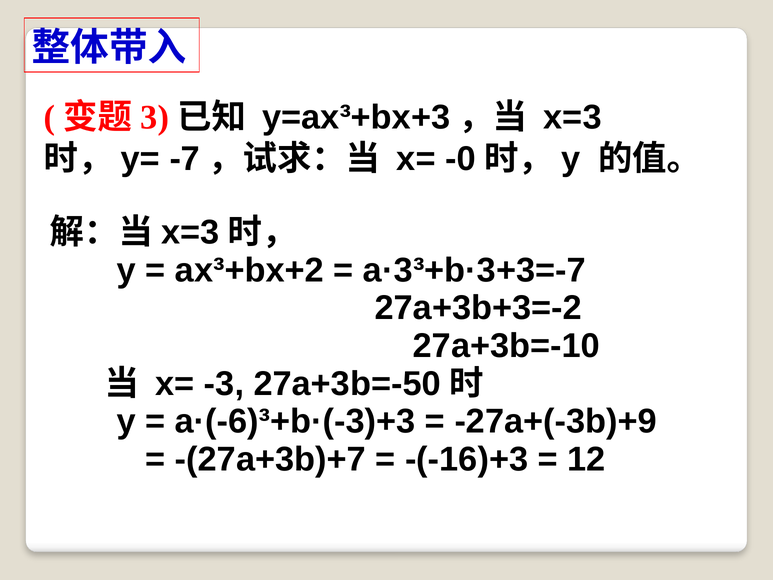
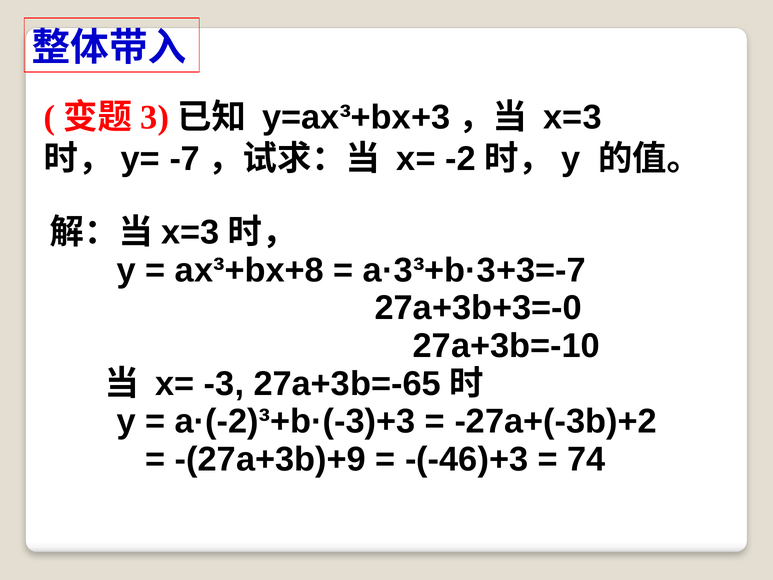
-0: -0 -> -2
ax³+bx+2: ax³+bx+2 -> ax³+bx+8
27a+3b+3=-2: 27a+3b+3=-2 -> 27a+3b+3=-0
27a+3b=-50: 27a+3b=-50 -> 27a+3b=-65
a·(-6)³+b·(-3)+3: a·(-6)³+b·(-3)+3 -> a·(-2)³+b·(-3)+3
-27a+(-3b)+9: -27a+(-3b)+9 -> -27a+(-3b)+2
-(27a+3b)+7: -(27a+3b)+7 -> -(27a+3b)+9
-(-16)+3: -(-16)+3 -> -(-46)+3
12: 12 -> 74
